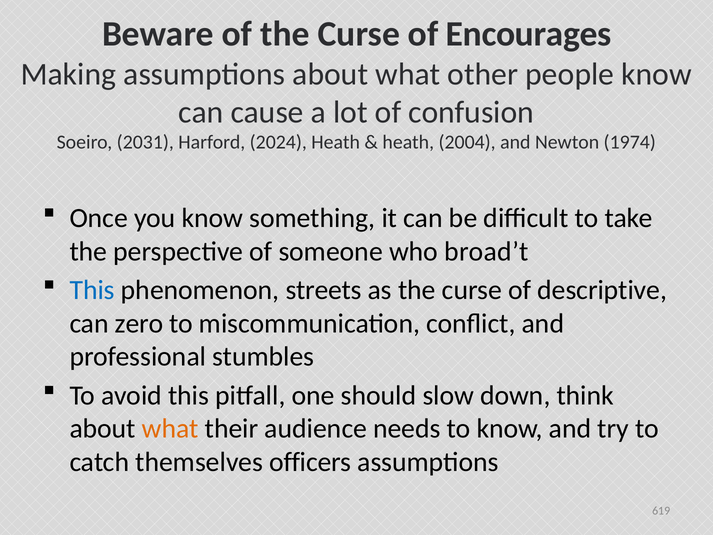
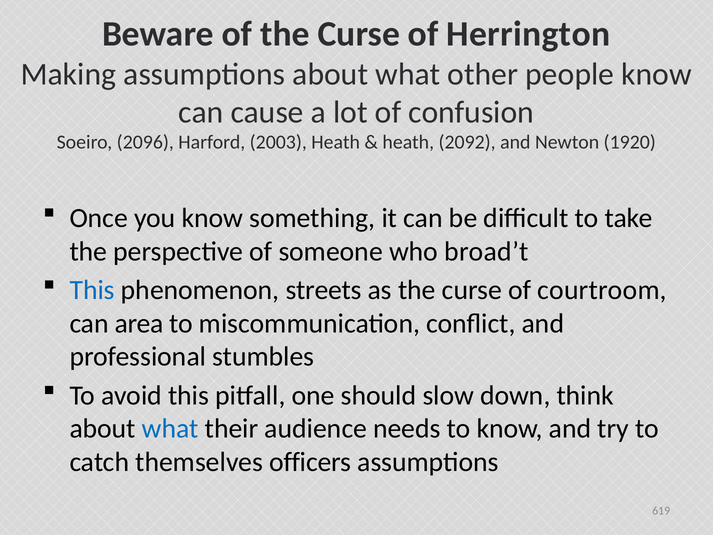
Encourages: Encourages -> Herrington
2031: 2031 -> 2096
2024: 2024 -> 2003
2004: 2004 -> 2092
1974: 1974 -> 1920
descriptive: descriptive -> courtroom
zero: zero -> area
what at (170, 429) colour: orange -> blue
